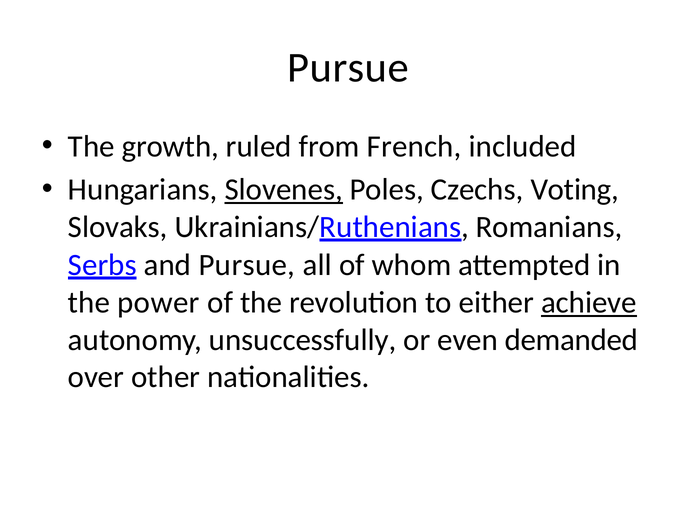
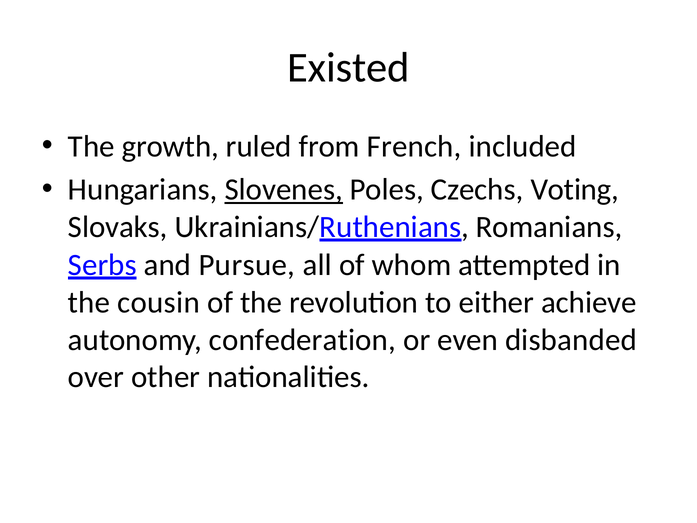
Pursue at (348, 67): Pursue -> Existed
power: power -> cousin
achieve underline: present -> none
unsuccessfully: unsuccessfully -> confederation
demanded: demanded -> disbanded
